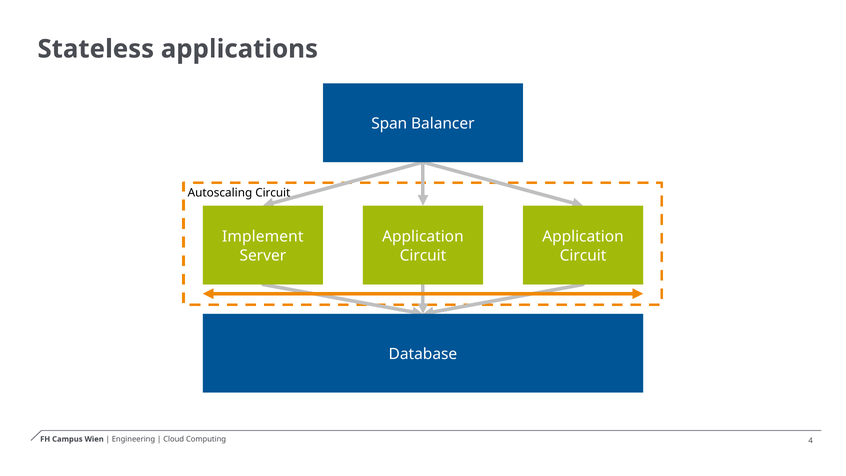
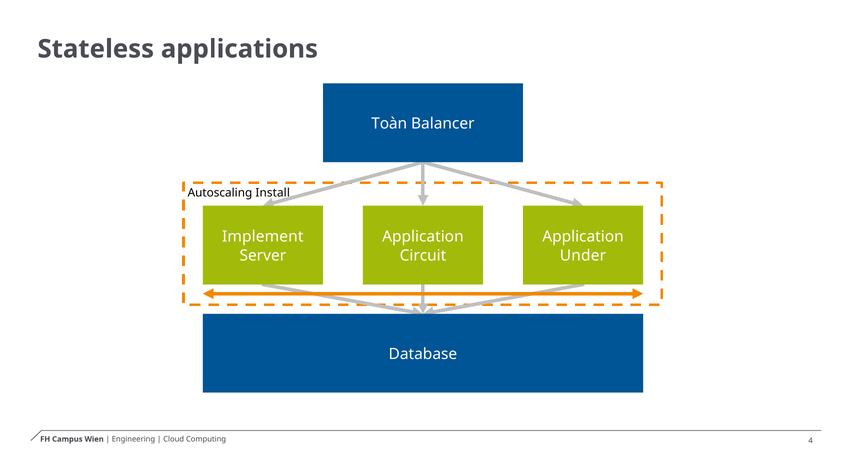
Span: Span -> Toàn
Autoscaling Circuit: Circuit -> Install
Circuit at (583, 255): Circuit -> Under
